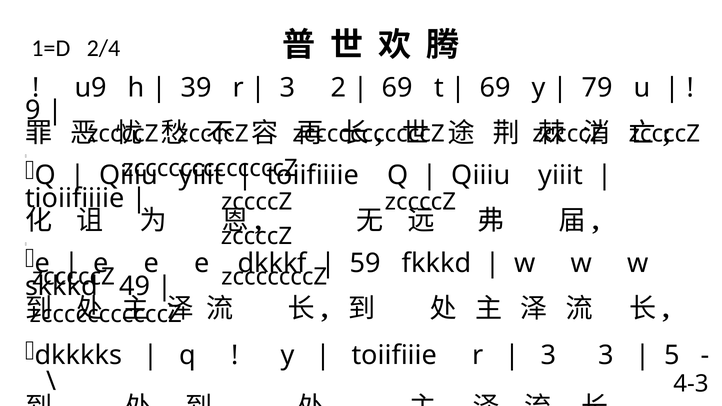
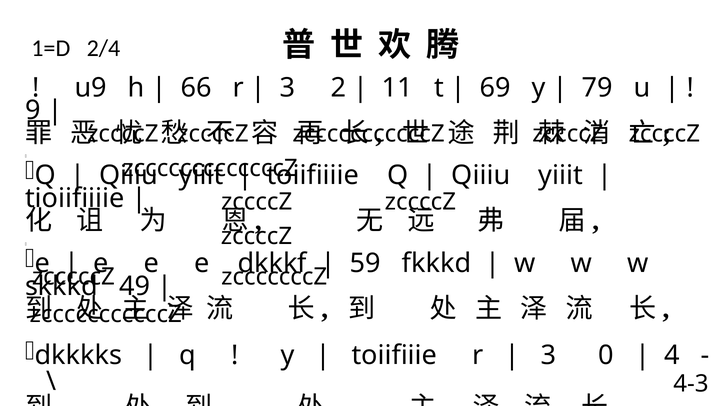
39: 39 -> 66
69 at (397, 88): 69 -> 11
3 3: 3 -> 0
5: 5 -> 4
